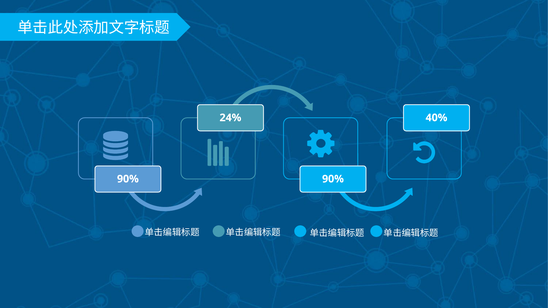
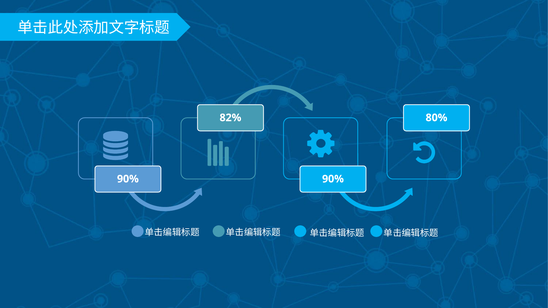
24%: 24% -> 82%
40%: 40% -> 80%
